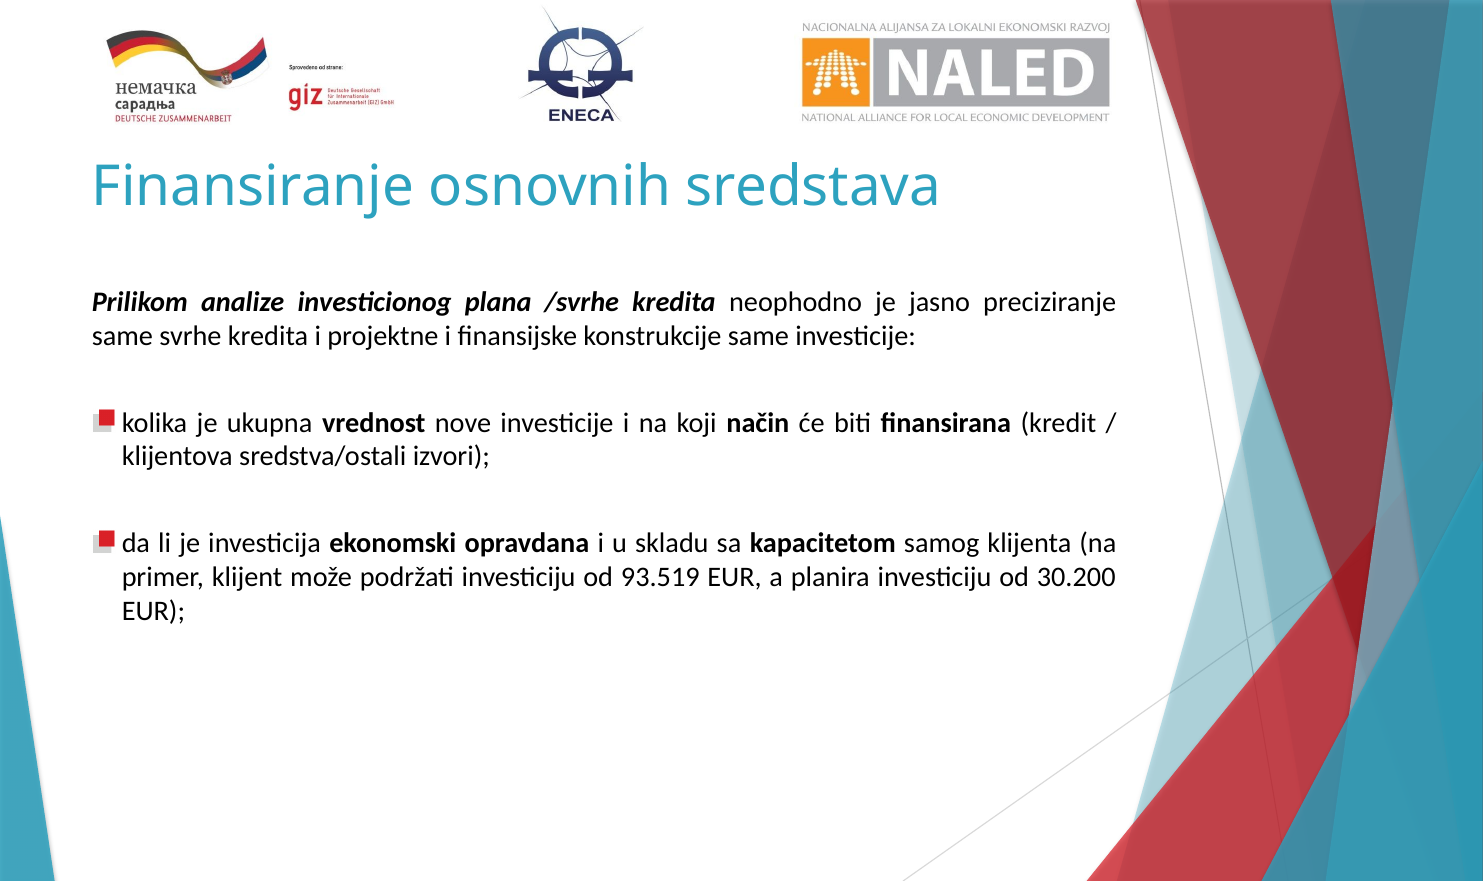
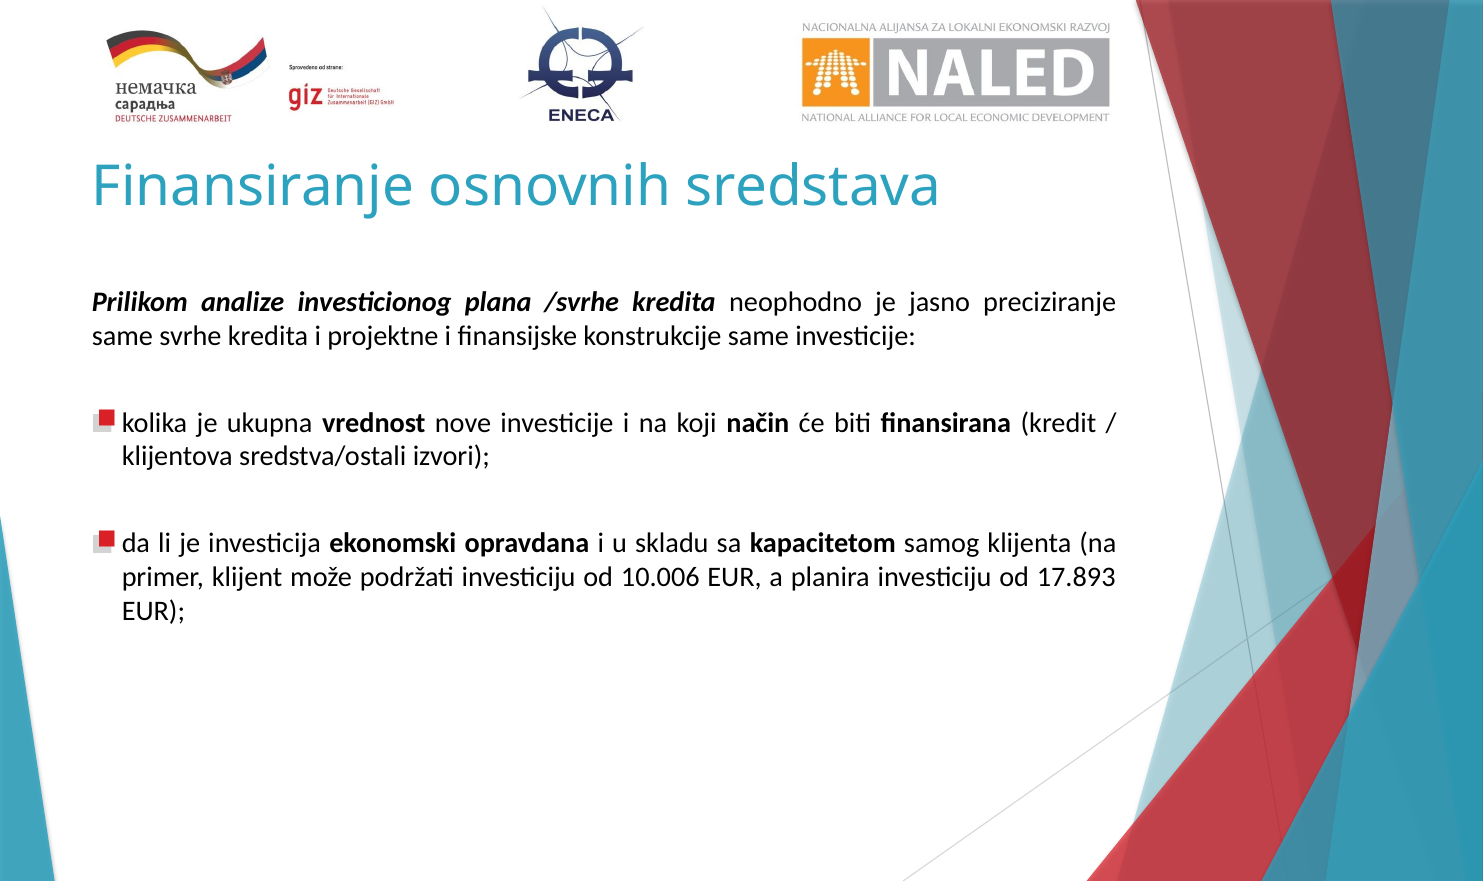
93.519: 93.519 -> 10.006
30.200: 30.200 -> 17.893
